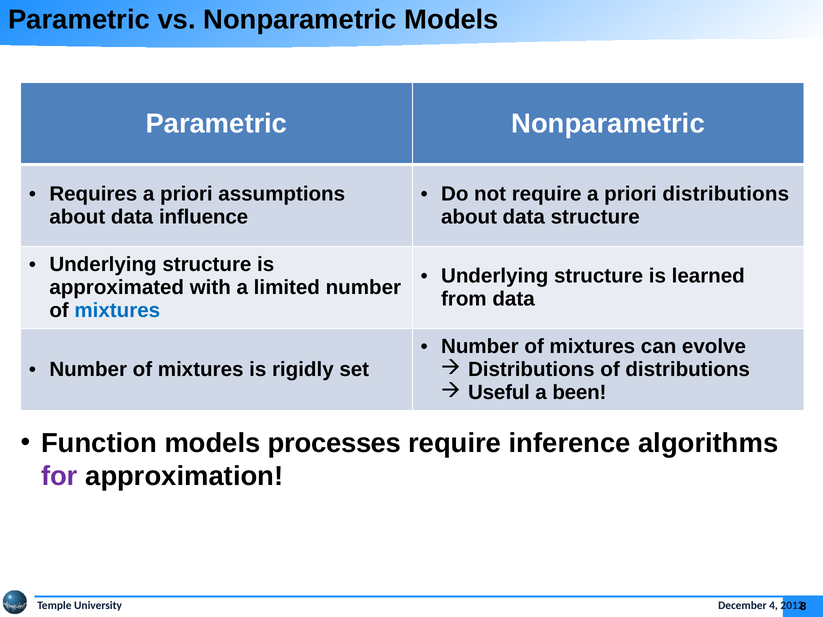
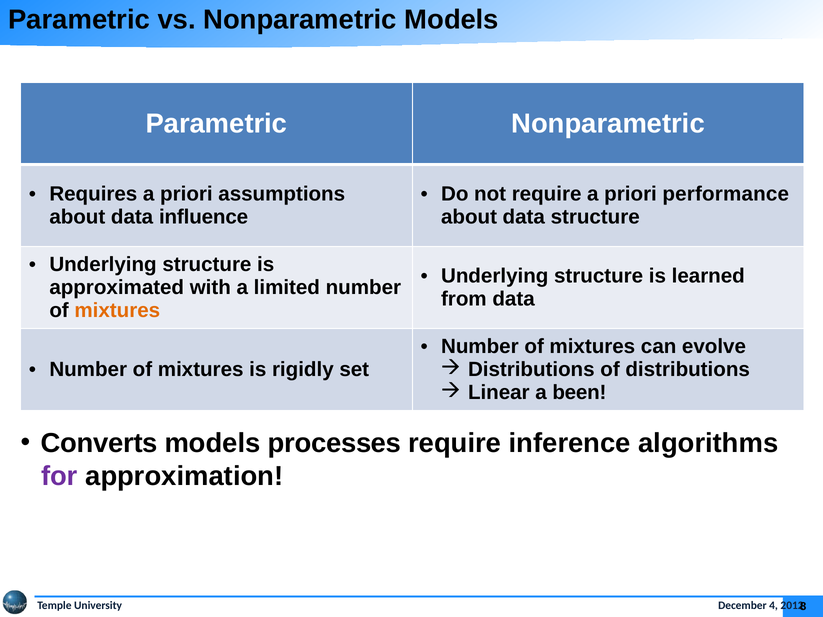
priori distributions: distributions -> performance
mixtures at (117, 311) colour: blue -> orange
Useful: Useful -> Linear
Function: Function -> Converts
